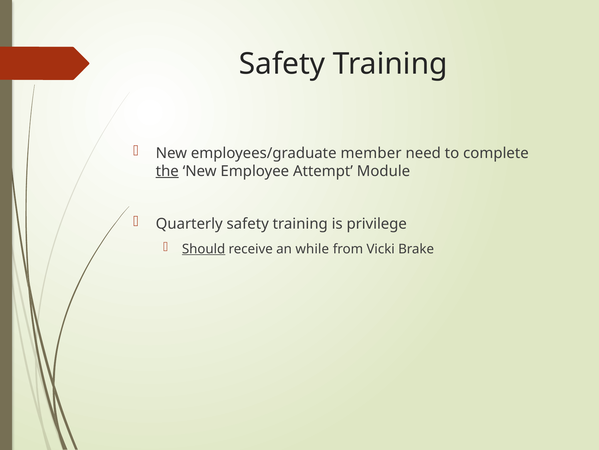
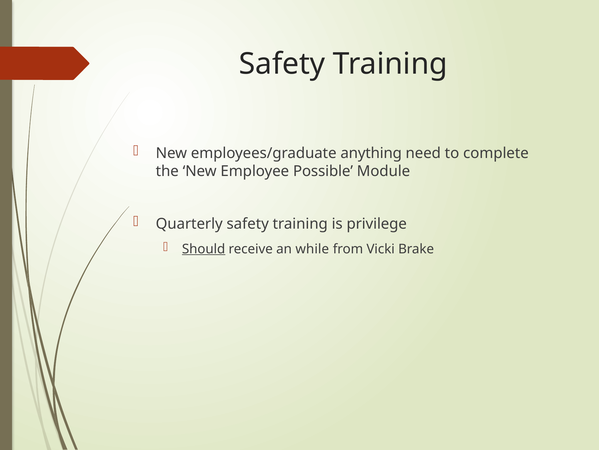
member: member -> anything
the underline: present -> none
Attempt: Attempt -> Possible
